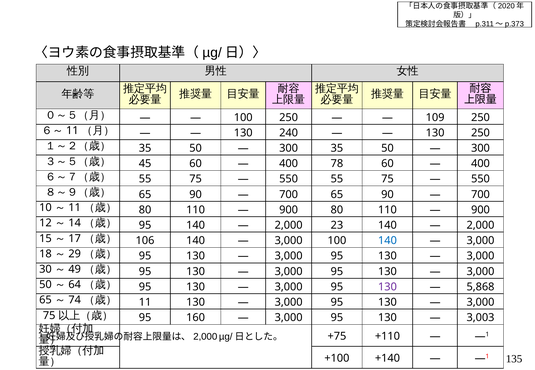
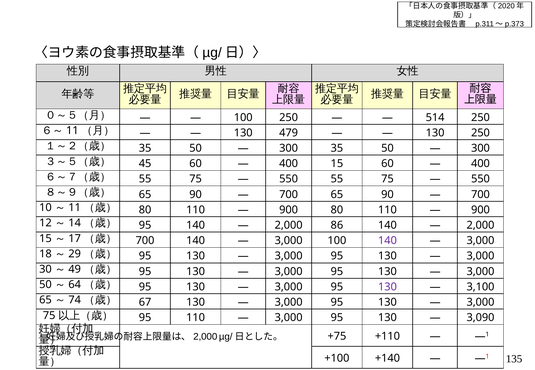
109: 109 -> 514
240: 240 -> 479
400 78: 78 -> 15
23: 23 -> 86
106 at (145, 241): 106 -> 700
140 at (387, 241) colour: blue -> purple
5,868: 5,868 -> 3,100
11: 11 -> 67
95 160: 160 -> 110
3,003: 3,003 -> 3,090
